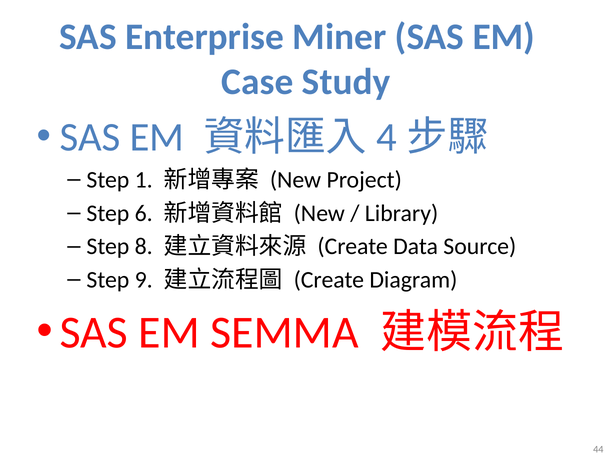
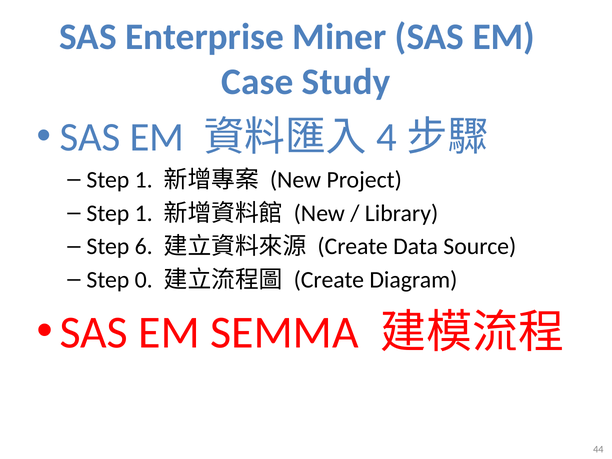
6 at (144, 213): 6 -> 1
8: 8 -> 6
9: 9 -> 0
